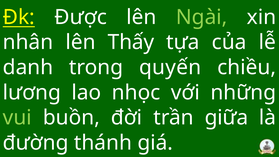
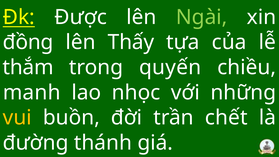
nhân: nhân -> đồng
danh: danh -> thắm
lương: lương -> manh
vui colour: light green -> yellow
giữa: giữa -> chết
